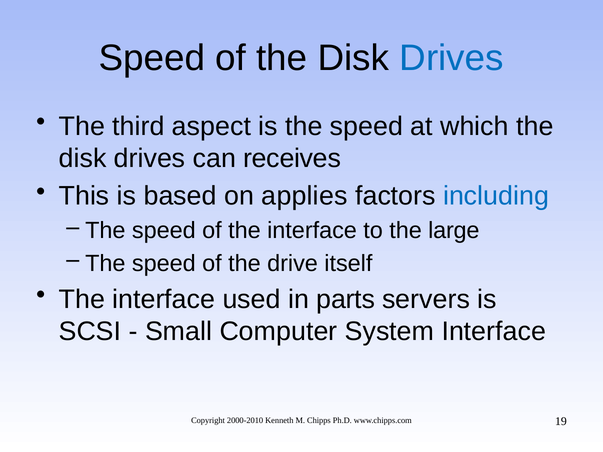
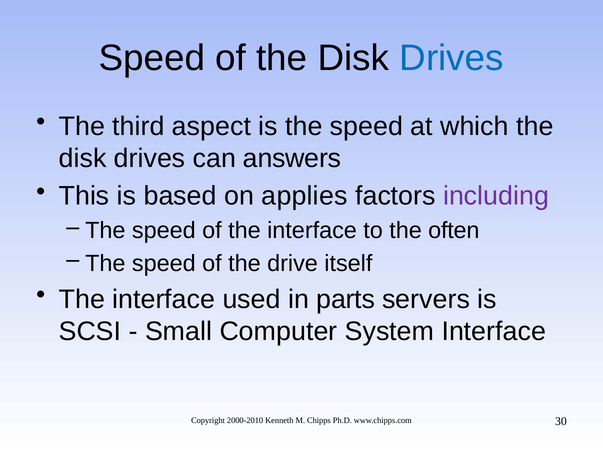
receives: receives -> answers
including colour: blue -> purple
large: large -> often
19: 19 -> 30
